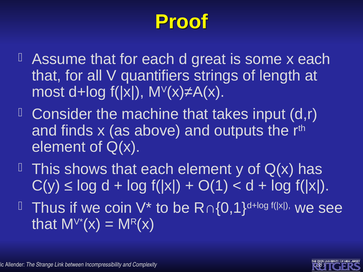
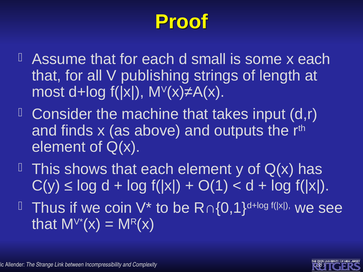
great: great -> small
quantifiers: quantifiers -> publishing
